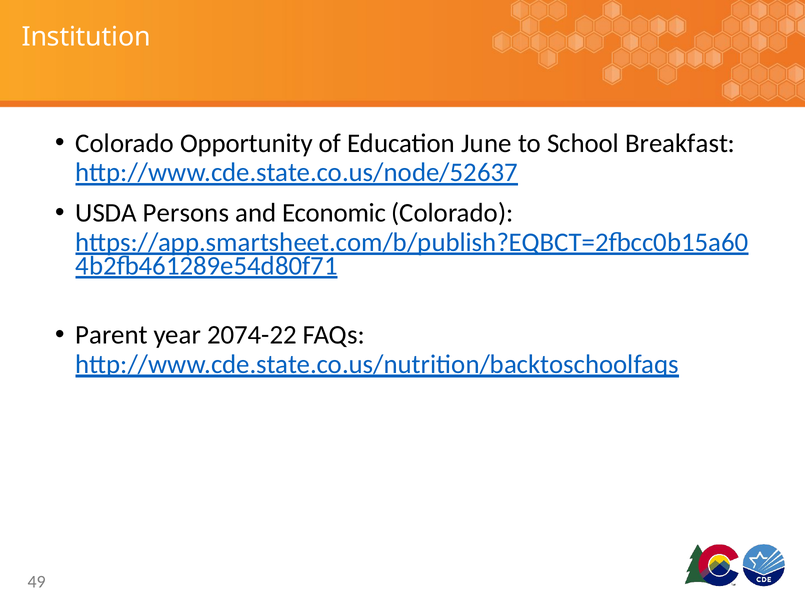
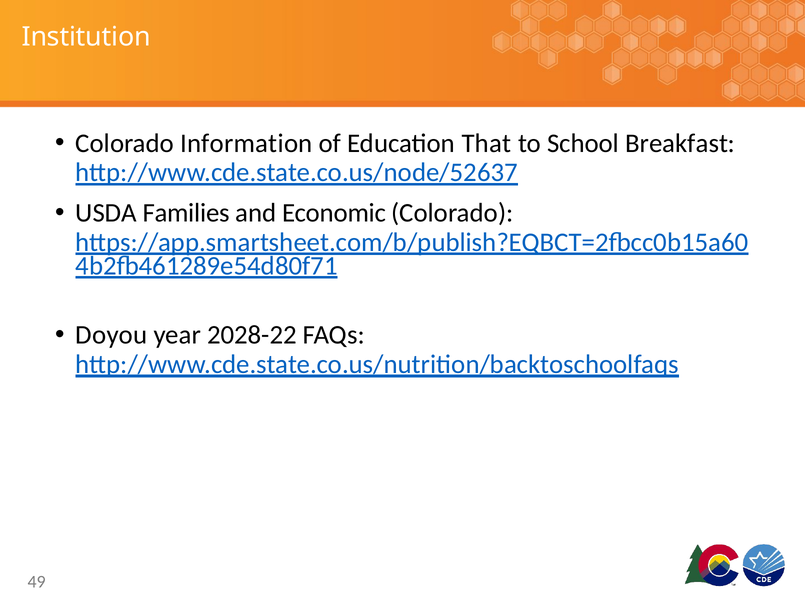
Opportunity: Opportunity -> Information
June: June -> That
Persons: Persons -> Families
Parent: Parent -> Doyou
2074-22: 2074-22 -> 2028-22
